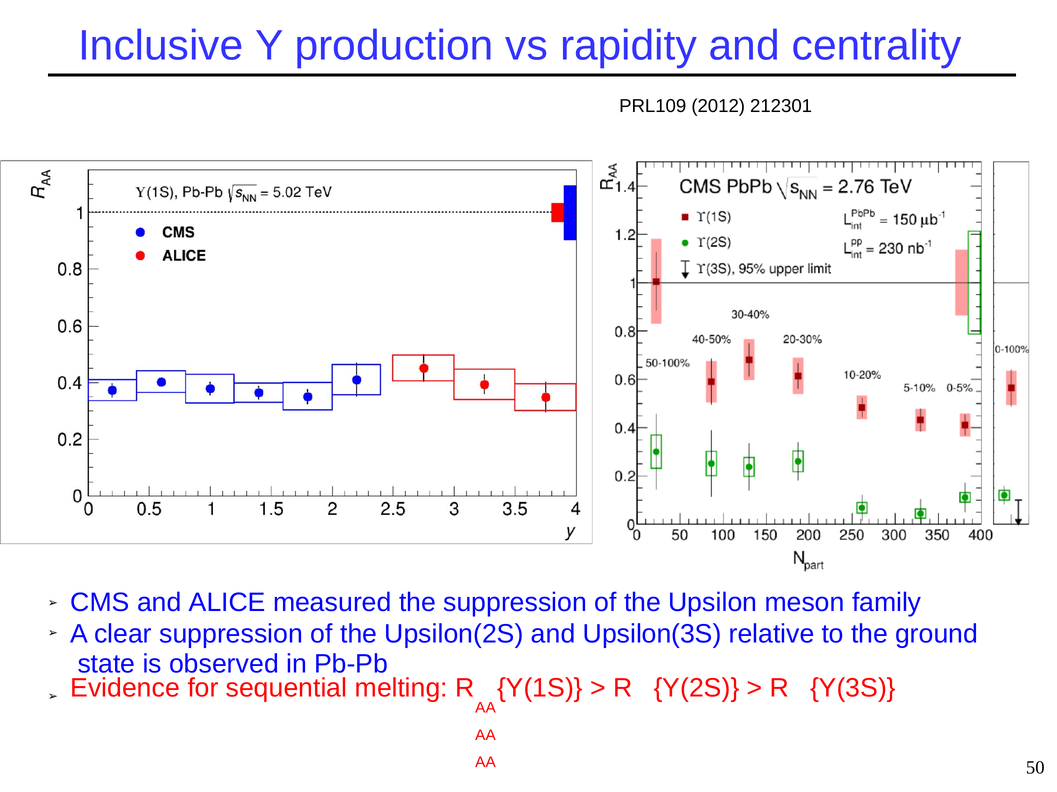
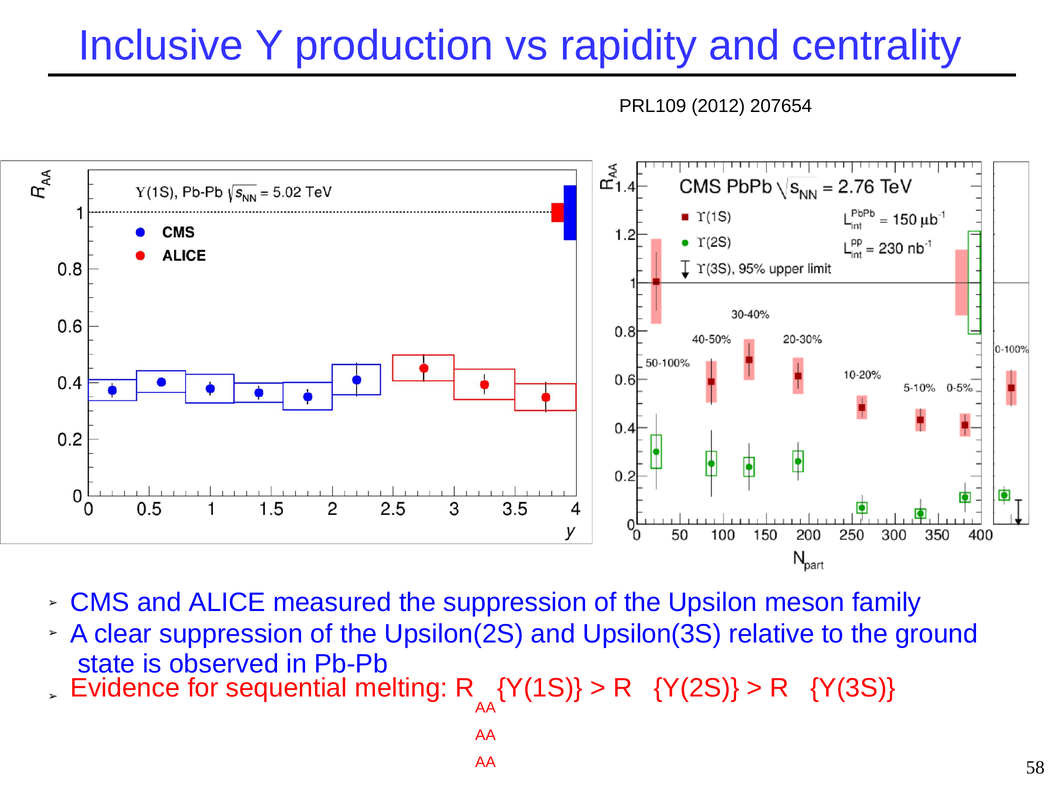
212301: 212301 -> 207654
50: 50 -> 58
